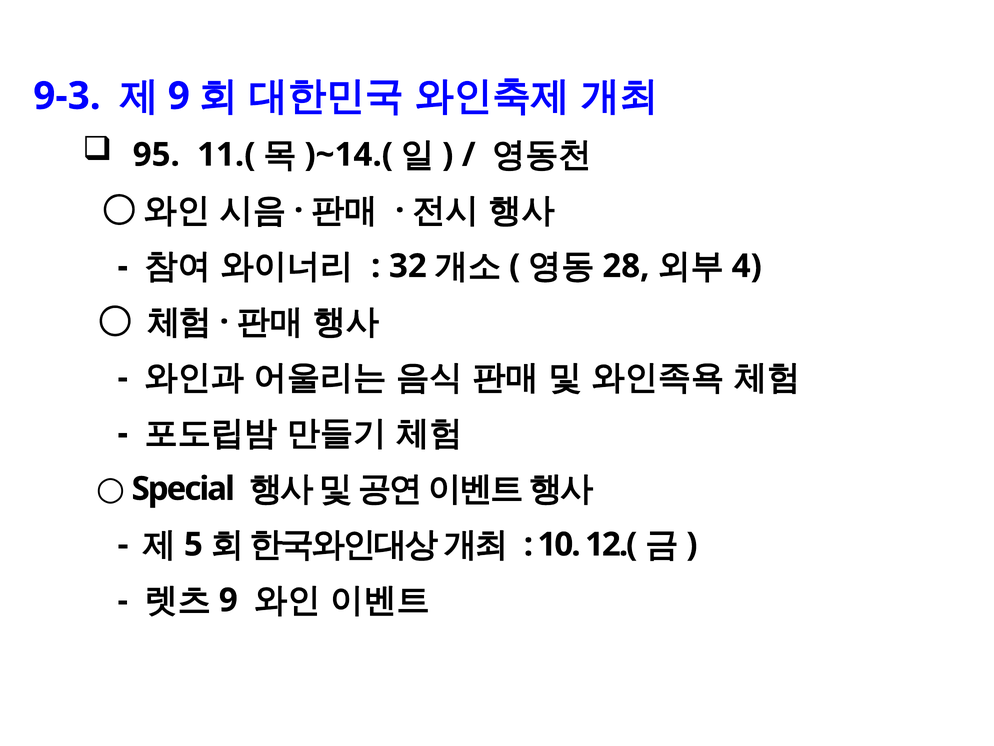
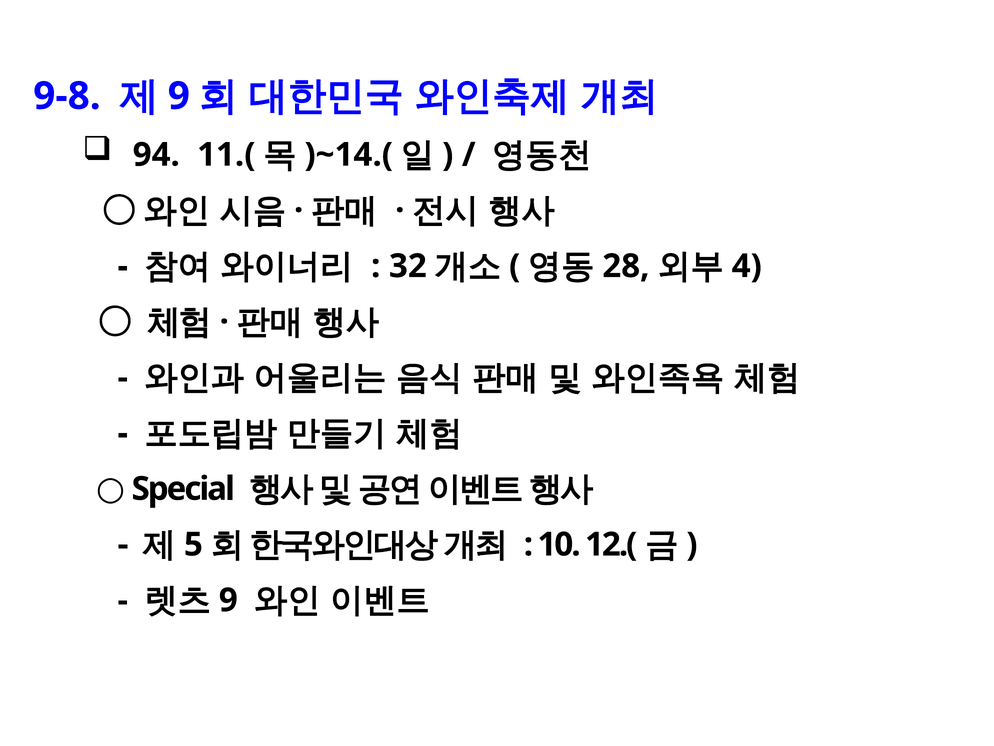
9-3: 9-3 -> 9-8
95: 95 -> 94
